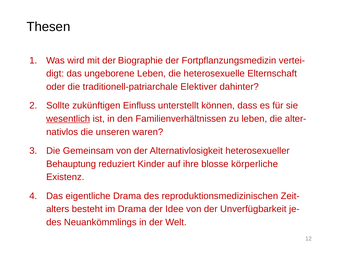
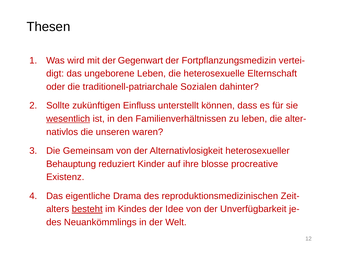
Biographie: Biographie -> Gegenwart
Elektiver: Elektiver -> Sozialen
körperliche: körperliche -> procreative
besteht underline: none -> present
im Drama: Drama -> Kindes
